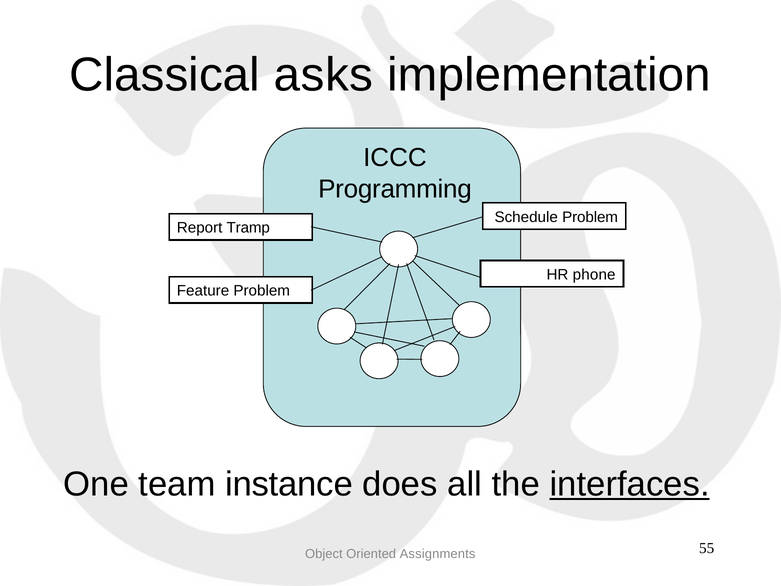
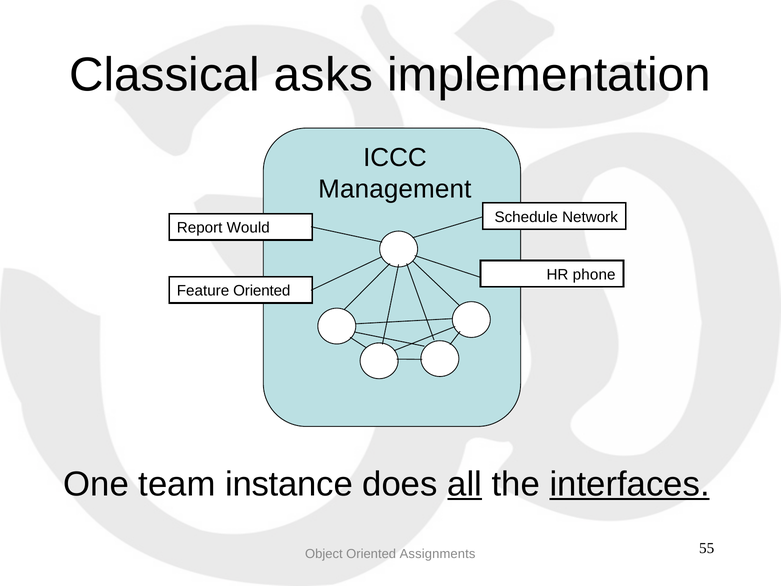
Programming: Programming -> Management
Schedule Problem: Problem -> Network
Tramp: Tramp -> Would
Feature Problem: Problem -> Oriented
all underline: none -> present
